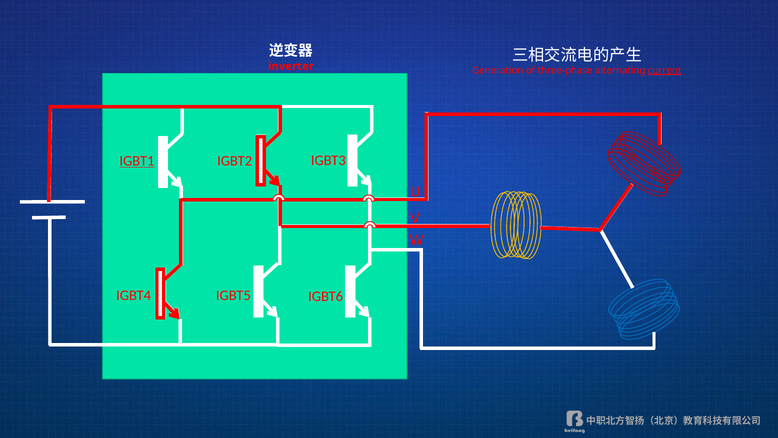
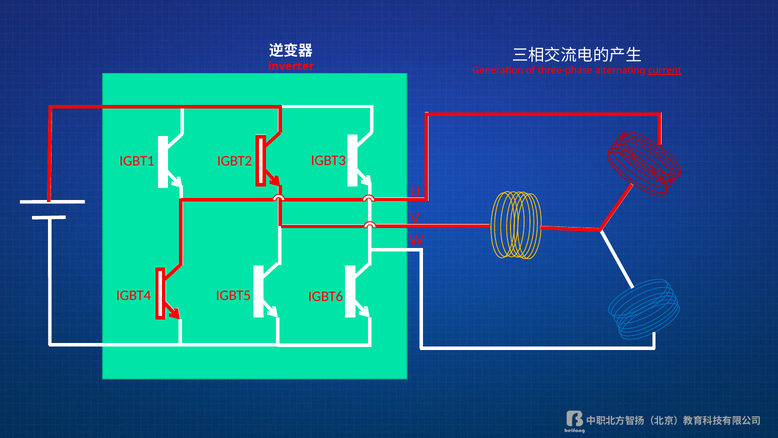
IGBT1 underline: present -> none
